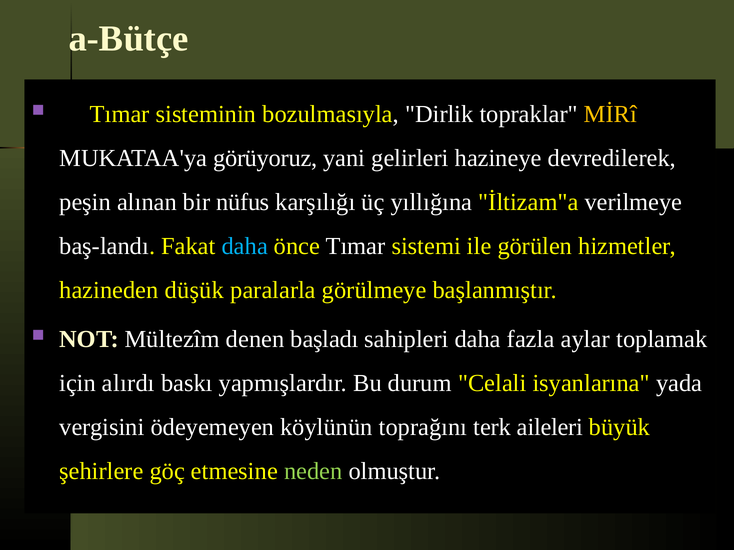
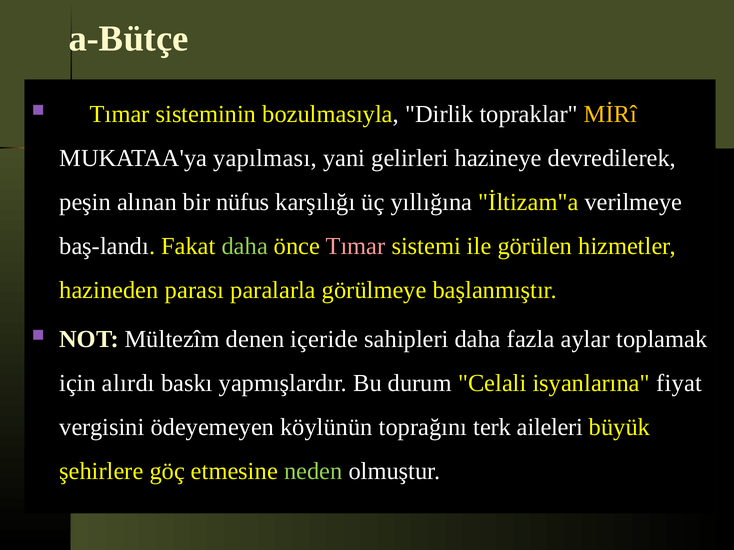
görüyoruz: görüyoruz -> yapılması
daha at (245, 246) colour: light blue -> light green
Tımar at (356, 246) colour: white -> pink
düşük: düşük -> parası
başladı: başladı -> içeride
yada: yada -> fiyat
